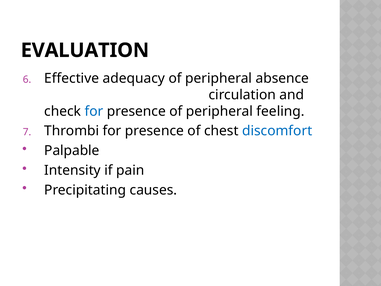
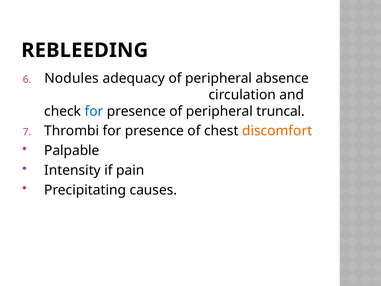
EVALUATION: EVALUATION -> REBLEEDING
Effective: Effective -> Nodules
feeling: feeling -> truncal
discomfort colour: blue -> orange
